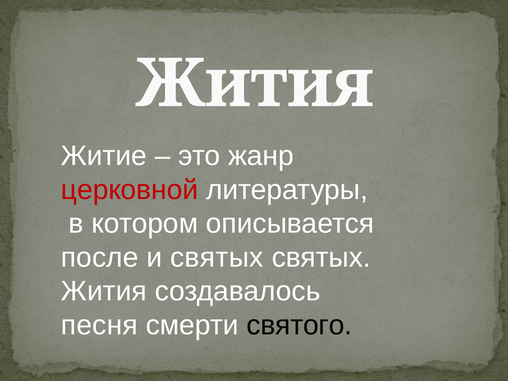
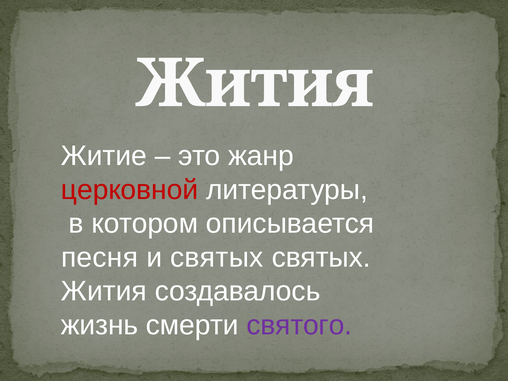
после: после -> песня
песня: песня -> жизнь
святого colour: black -> purple
